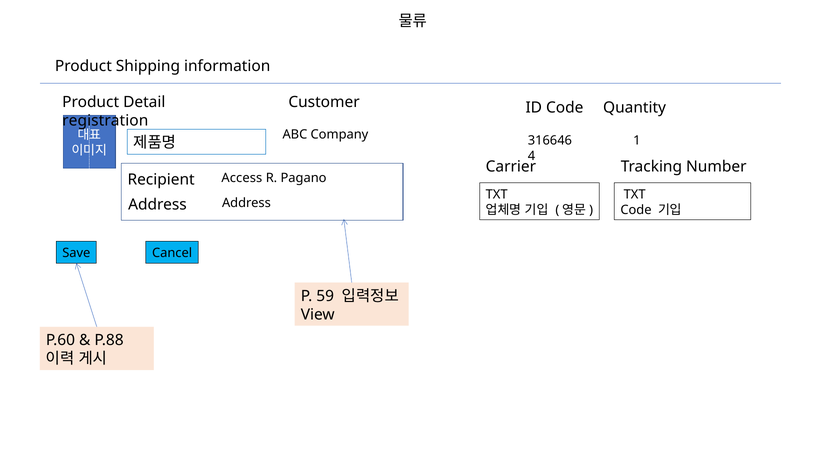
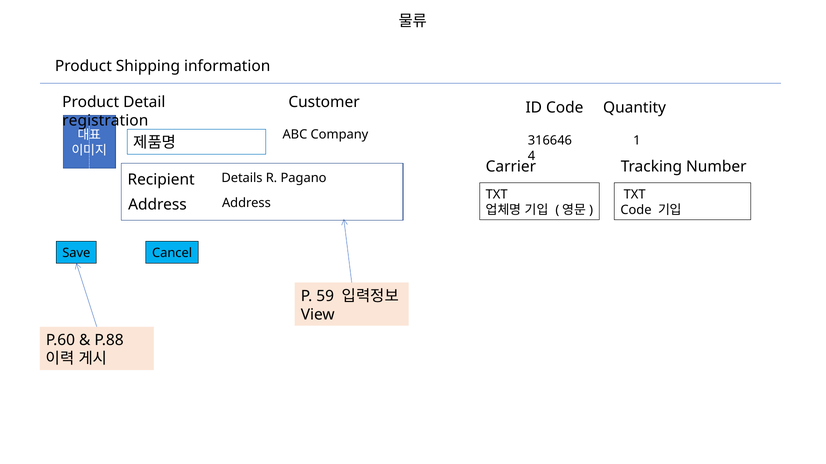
Access: Access -> Details
